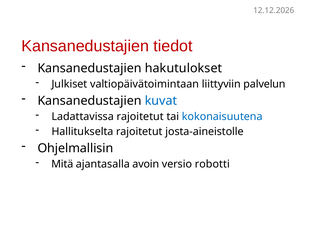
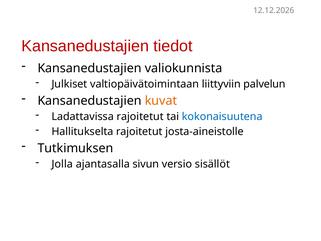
hakutulokset: hakutulokset -> valiokunnista
kuvat colour: blue -> orange
Ohjelmallisin: Ohjelmallisin -> Tutkimuksen
Mitä: Mitä -> Jolla
avoin: avoin -> sivun
robotti: robotti -> sisällöt
